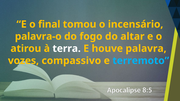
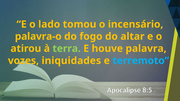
final: final -> lado
terra colour: white -> light green
compassivo: compassivo -> iniquidades
